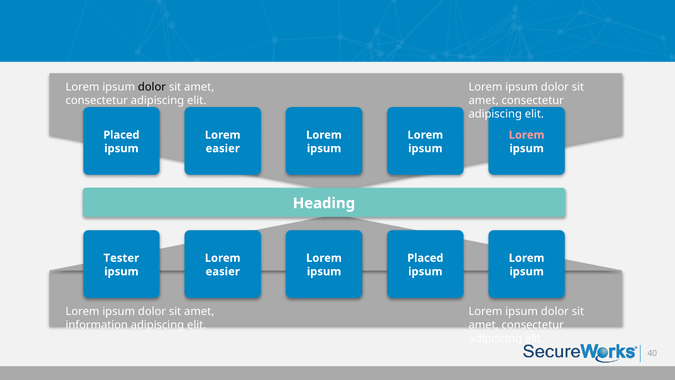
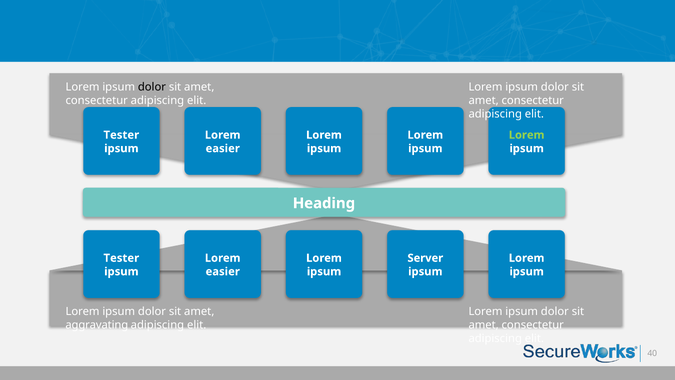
Placed at (121, 135): Placed -> Tester
Lorem at (527, 135) colour: pink -> light green
Placed at (425, 258): Placed -> Server
information: information -> aggravating
